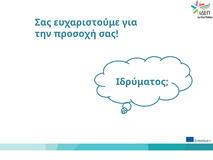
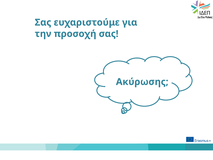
Ιδρύματος: Ιδρύματος -> Ακύρωσης
